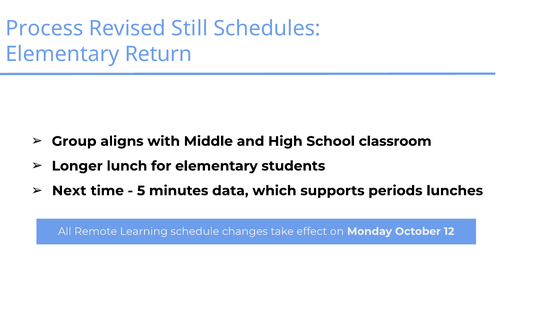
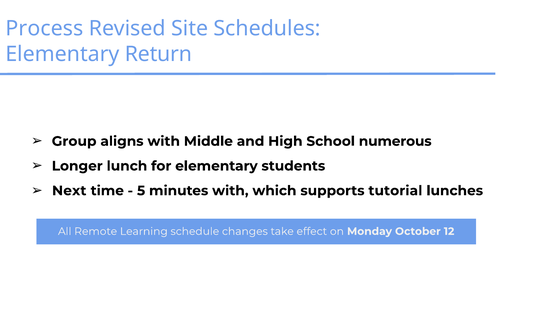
Still: Still -> Site
classroom: classroom -> numerous
minutes data: data -> with
periods: periods -> tutorial
